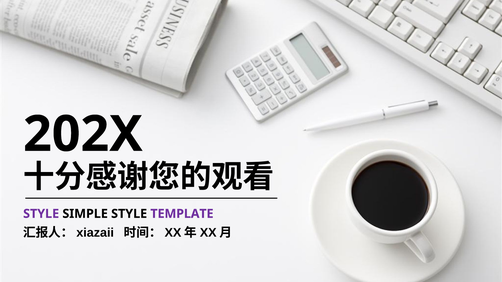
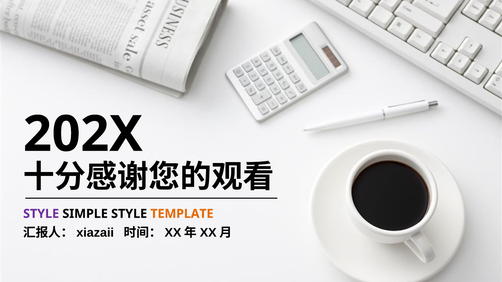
TEMPLATE colour: purple -> orange
